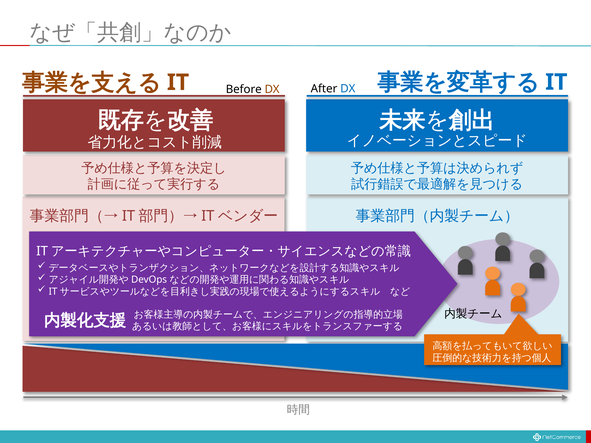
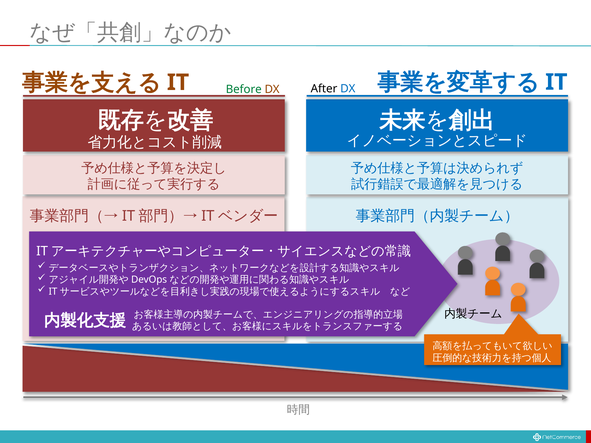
Before colour: black -> green
